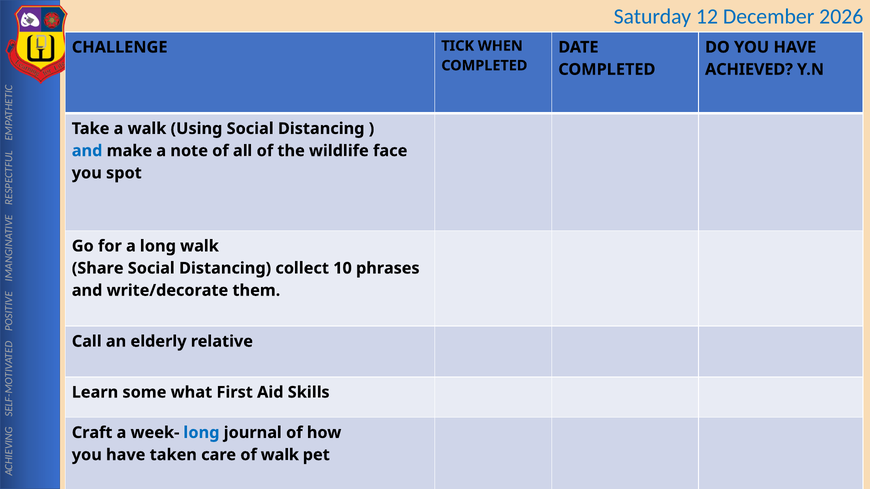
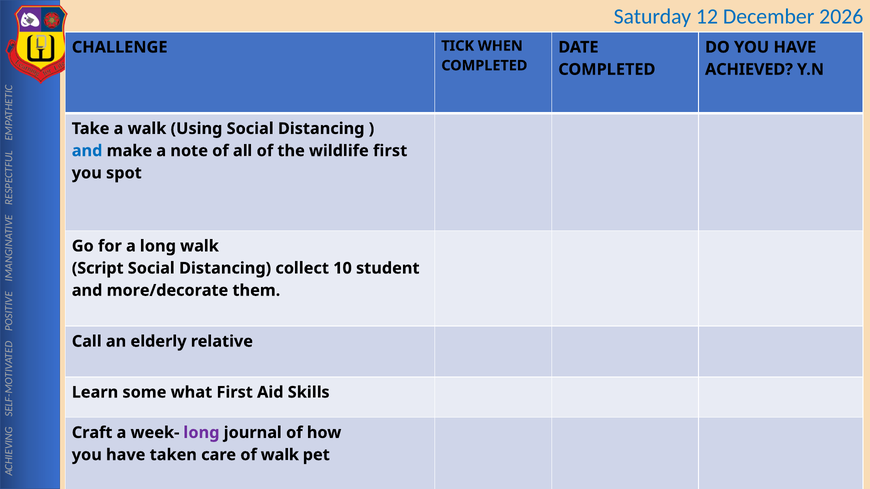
wildlife face: face -> first
Share: Share -> Script
phrases: phrases -> student
write/decorate: write/decorate -> more/decorate
long at (202, 433) colour: blue -> purple
